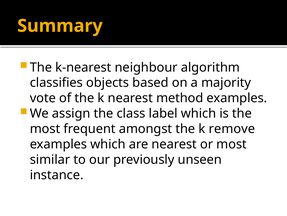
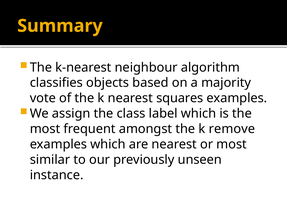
method: method -> squares
